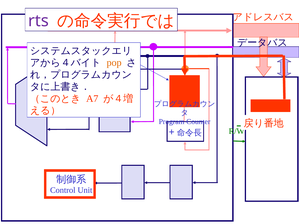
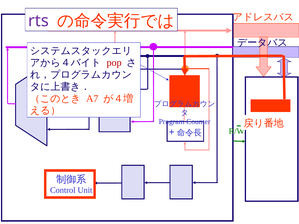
pop colour: orange -> red
